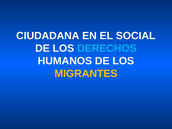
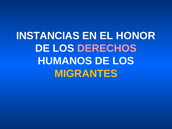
CIUDADANA: CIUDADANA -> INSTANCIAS
SOCIAL: SOCIAL -> HONOR
DERECHOS colour: light blue -> pink
